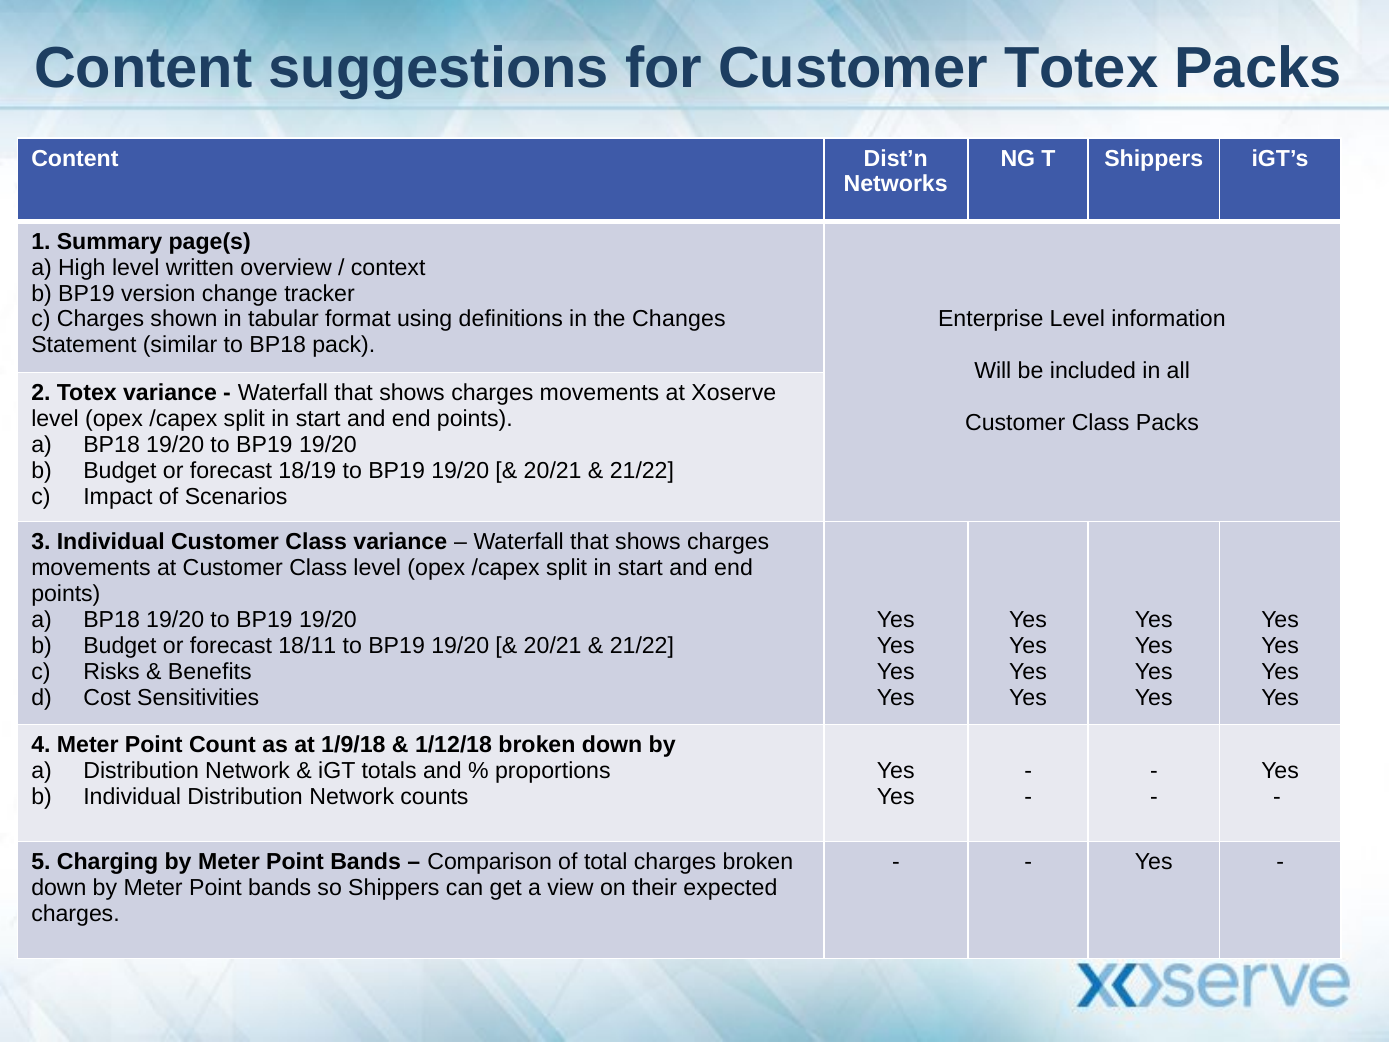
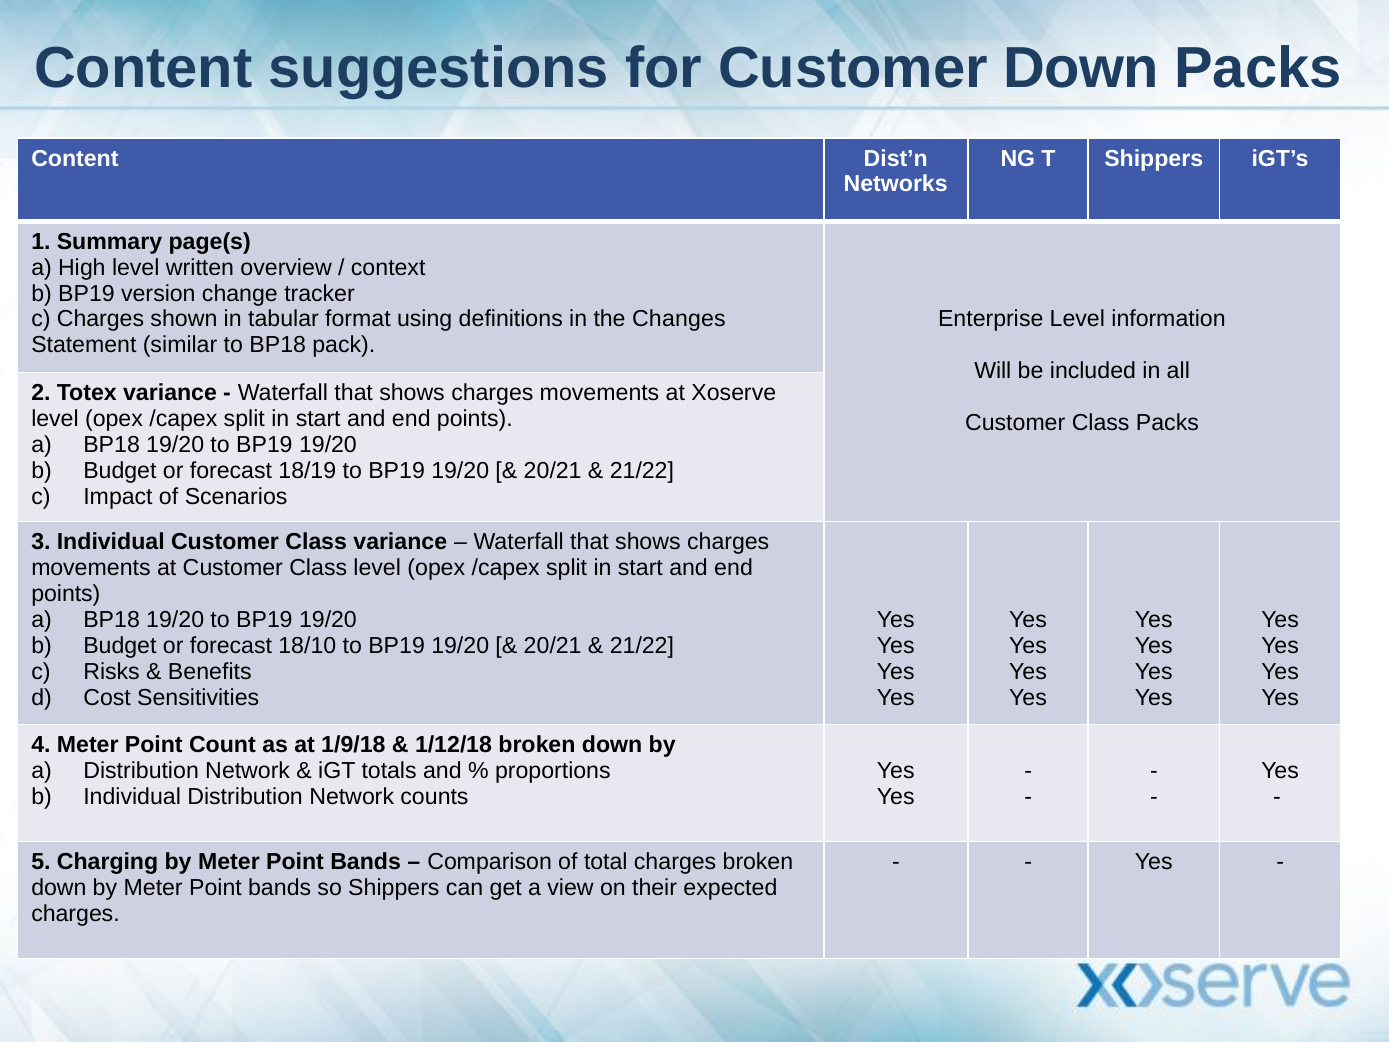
Customer Totex: Totex -> Down
18/11: 18/11 -> 18/10
